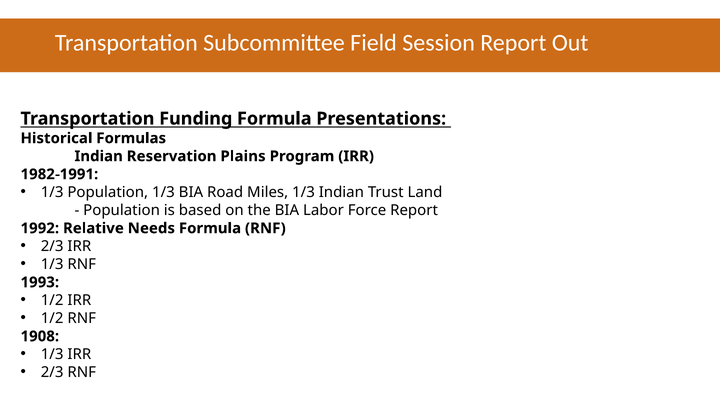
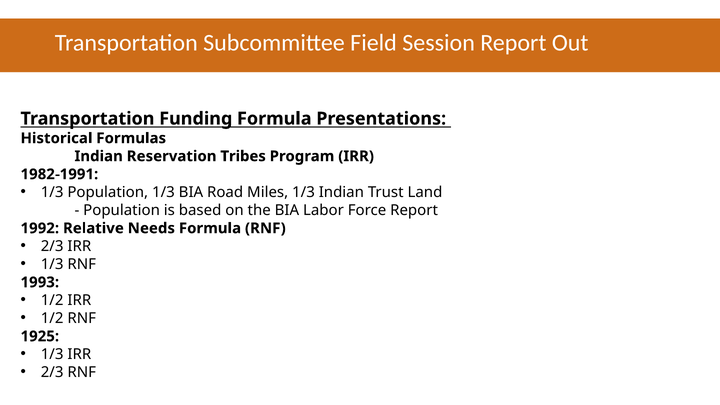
Plains: Plains -> Tribes
1908: 1908 -> 1925
